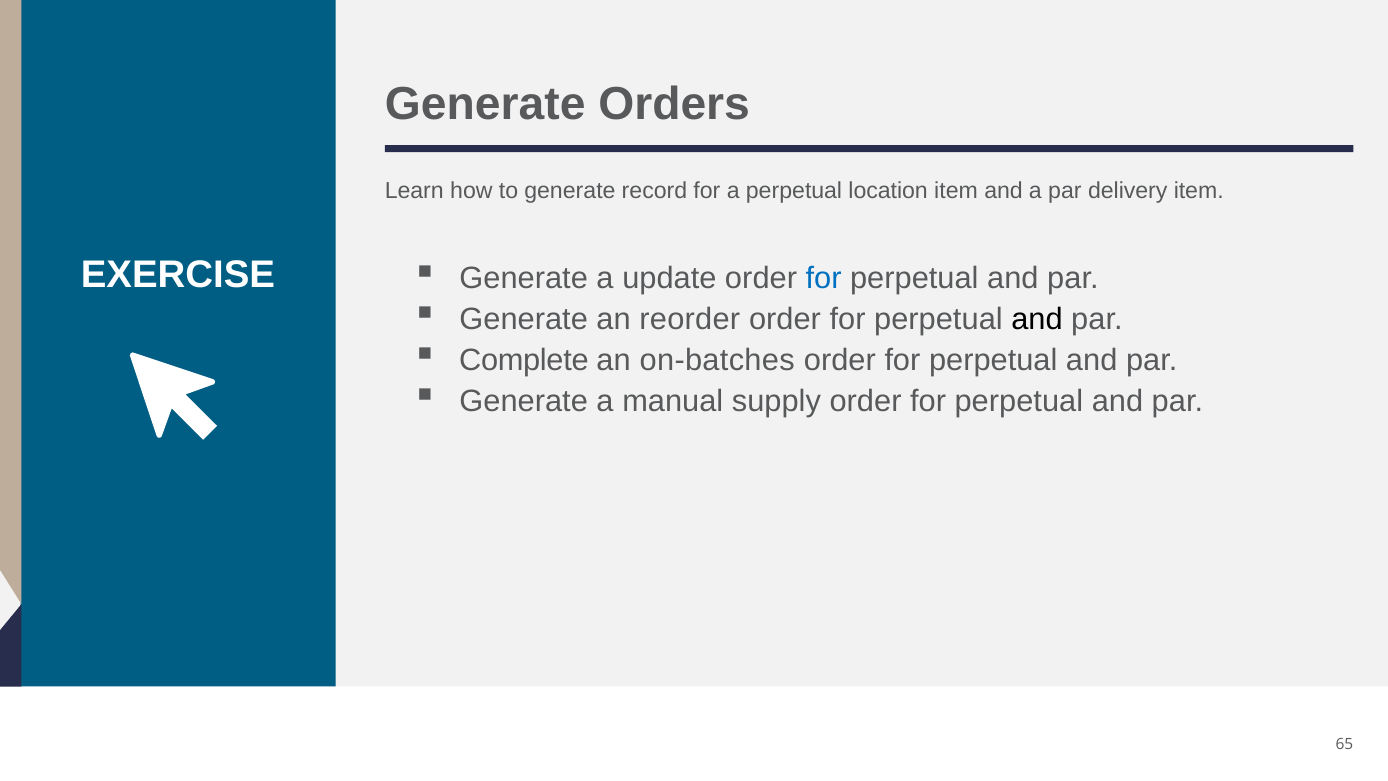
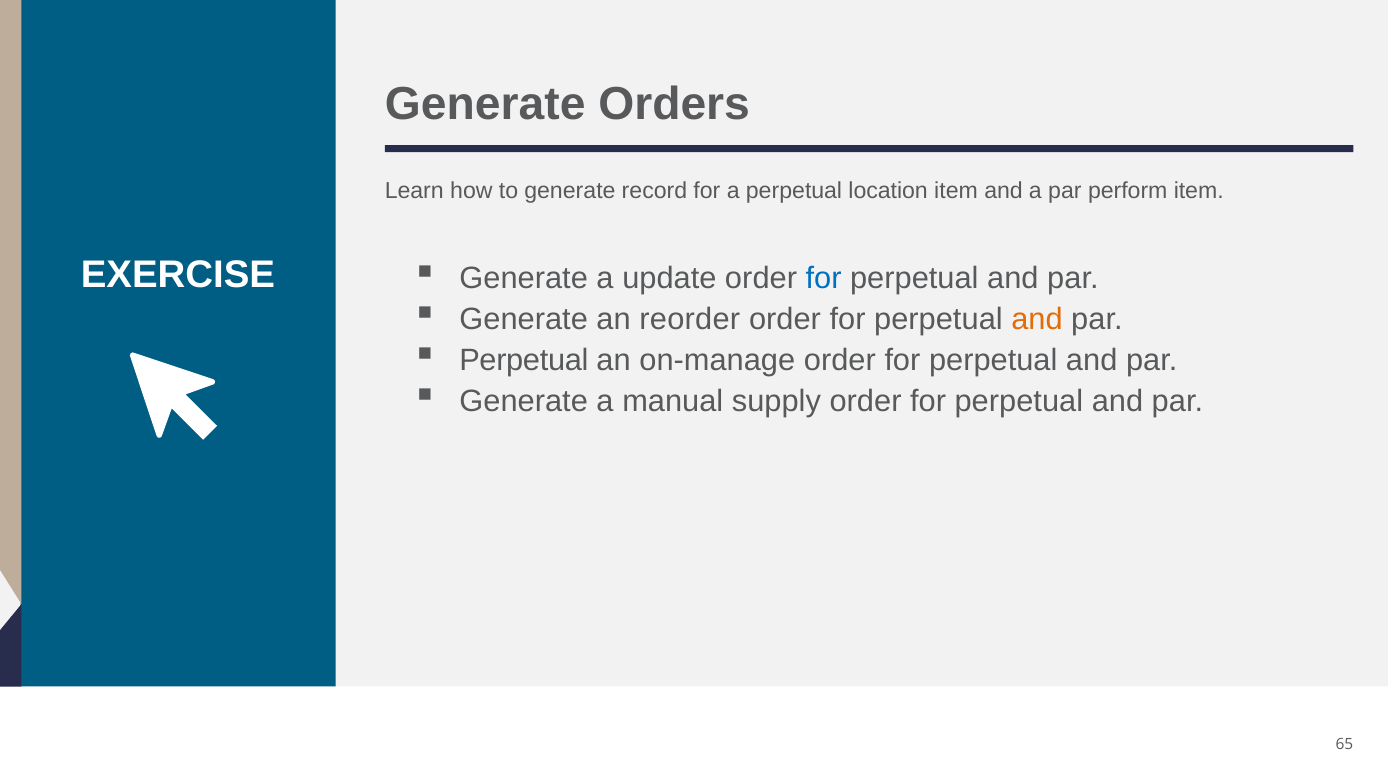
delivery: delivery -> perform
and at (1037, 319) colour: black -> orange
Complete at (524, 360): Complete -> Perpetual
on-batches: on-batches -> on-manage
